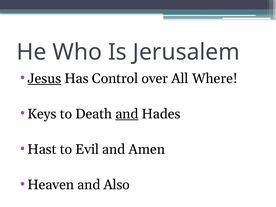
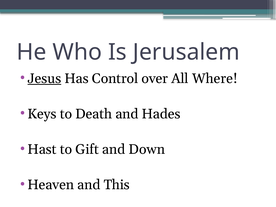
and at (127, 114) underline: present -> none
Evil: Evil -> Gift
Amen: Amen -> Down
Also: Also -> This
